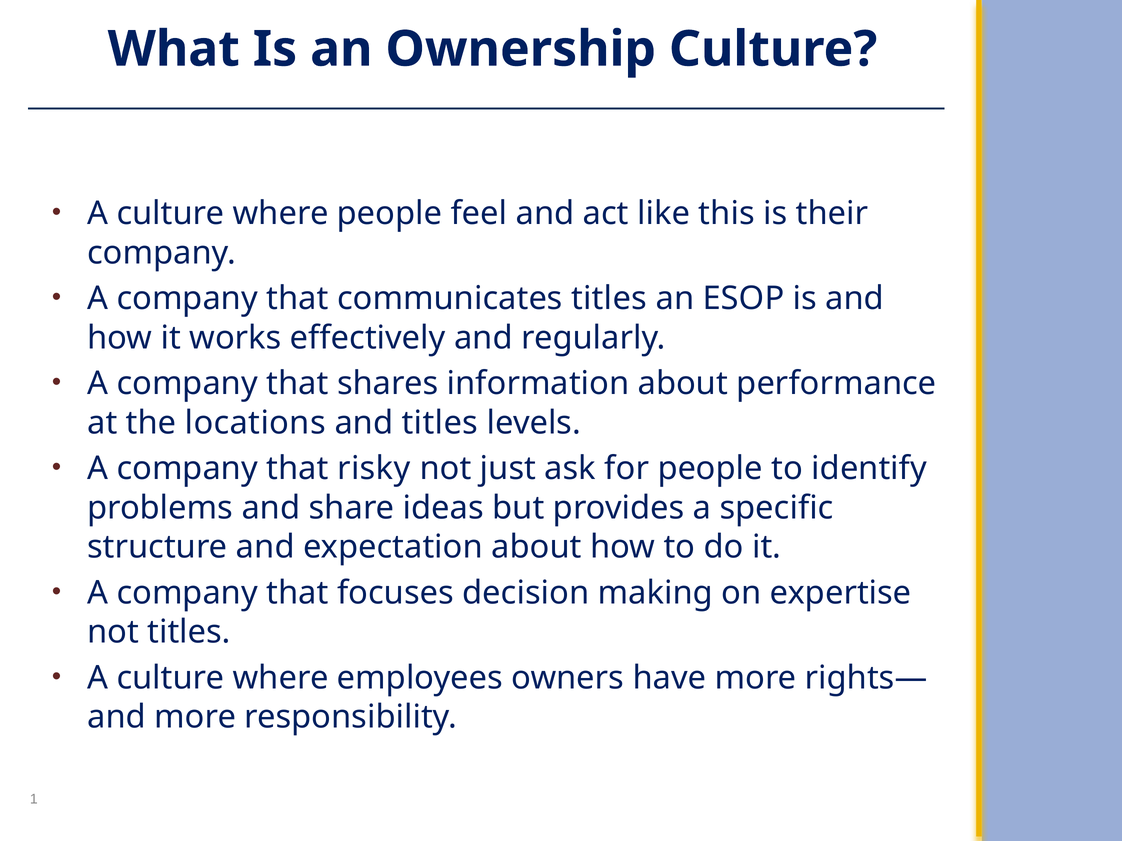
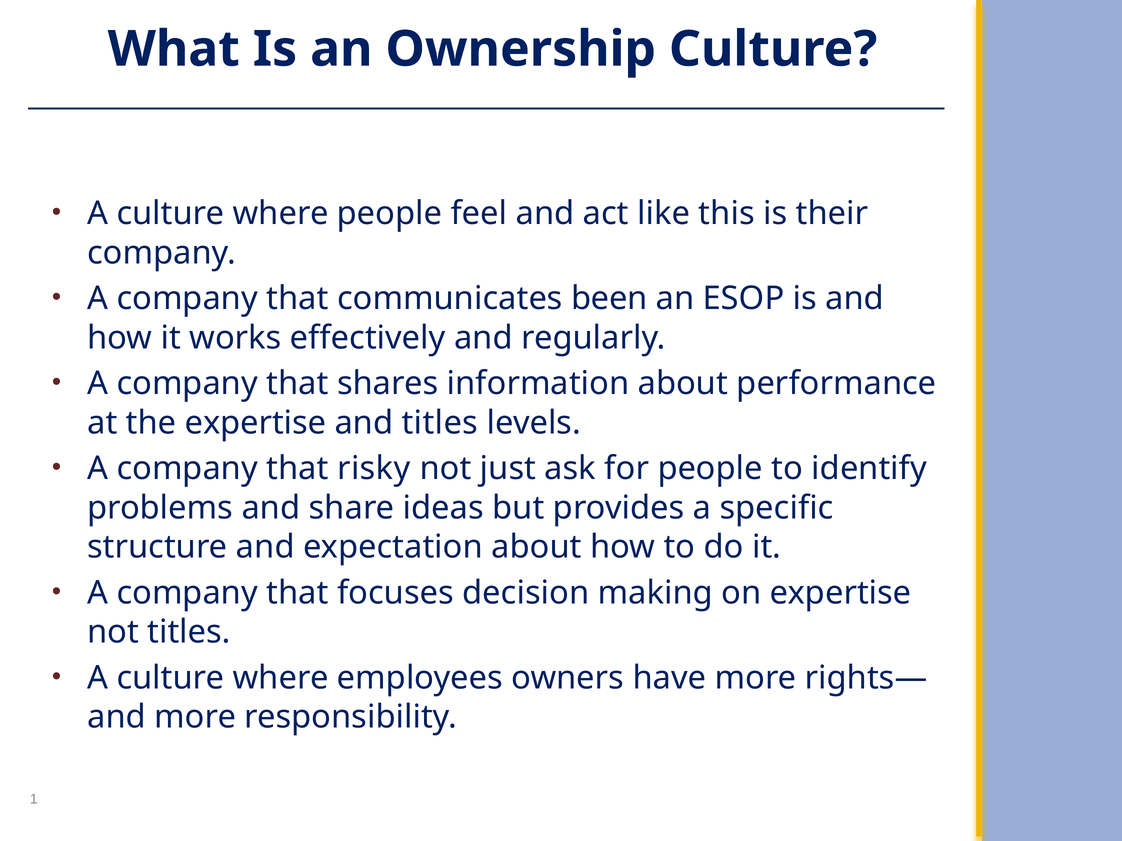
communicates titles: titles -> been
the locations: locations -> expertise
